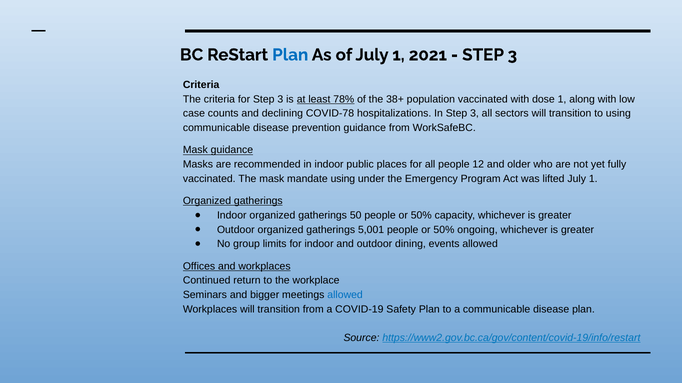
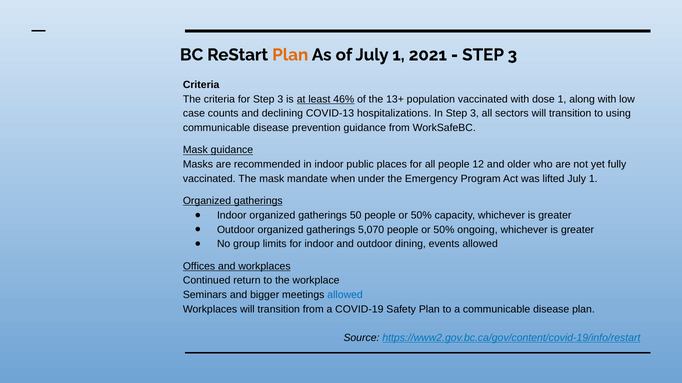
Plan at (290, 55) colour: blue -> orange
78%: 78% -> 46%
38+: 38+ -> 13+
COVID-78: COVID-78 -> COVID-13
mandate using: using -> when
5,001: 5,001 -> 5,070
